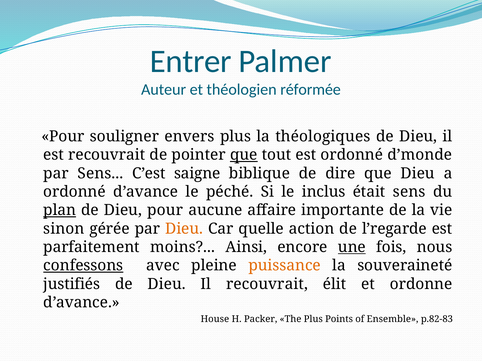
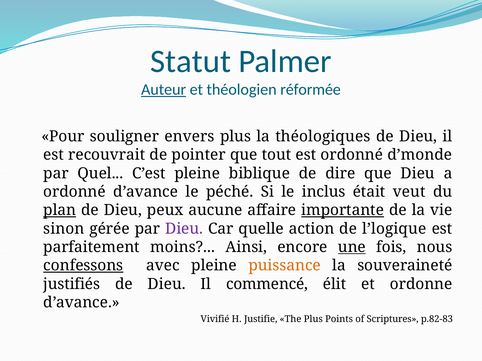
Entrer: Entrer -> Statut
Auteur underline: none -> present
que at (244, 155) underline: present -> none
par Sens: Sens -> Quel
C’est saigne: saigne -> pleine
était sens: sens -> veut
Dieu pour: pour -> peux
importante underline: none -> present
Dieu at (184, 229) colour: orange -> purple
l’regarde: l’regarde -> l’logique
Il recouvrait: recouvrait -> commencé
House: House -> Vivifié
Packer: Packer -> Justifie
Ensemble: Ensemble -> Scriptures
